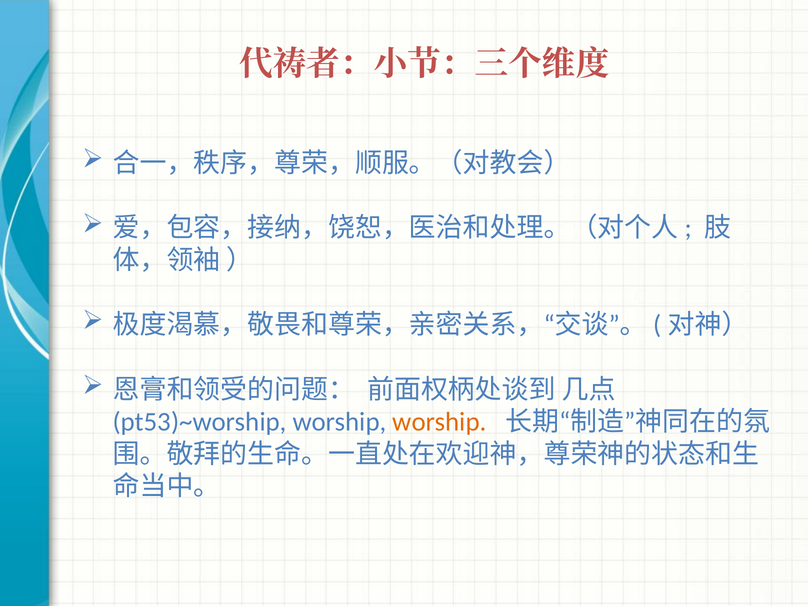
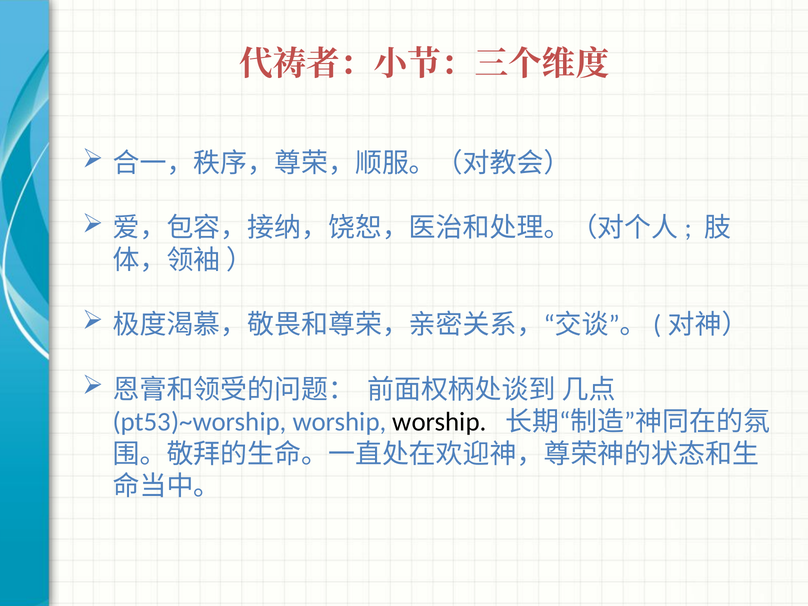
worship at (439, 422) colour: orange -> black
